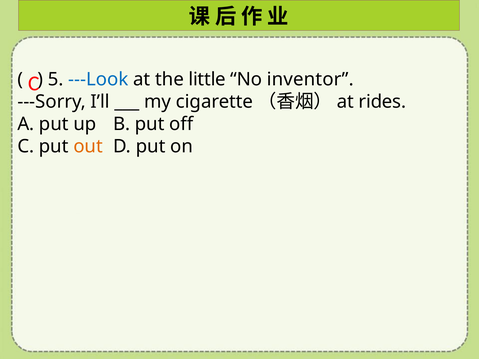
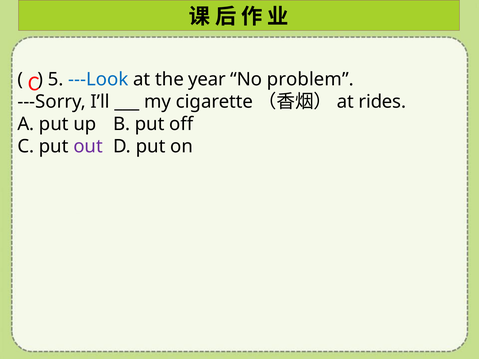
little: little -> year
inventor: inventor -> problem
out colour: orange -> purple
